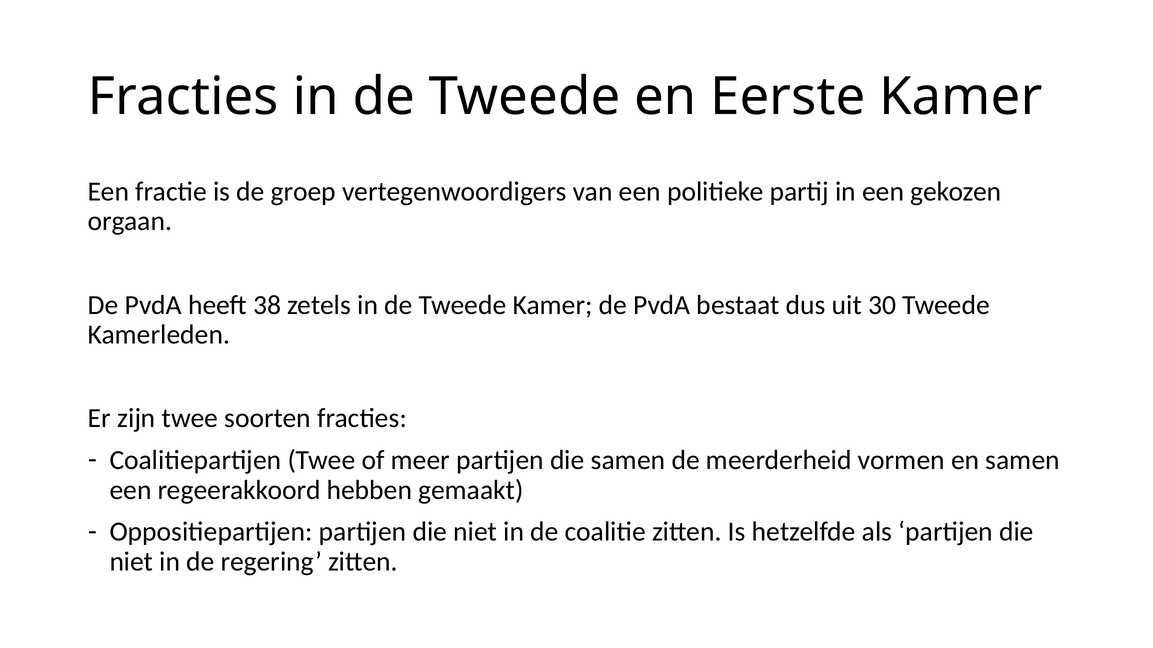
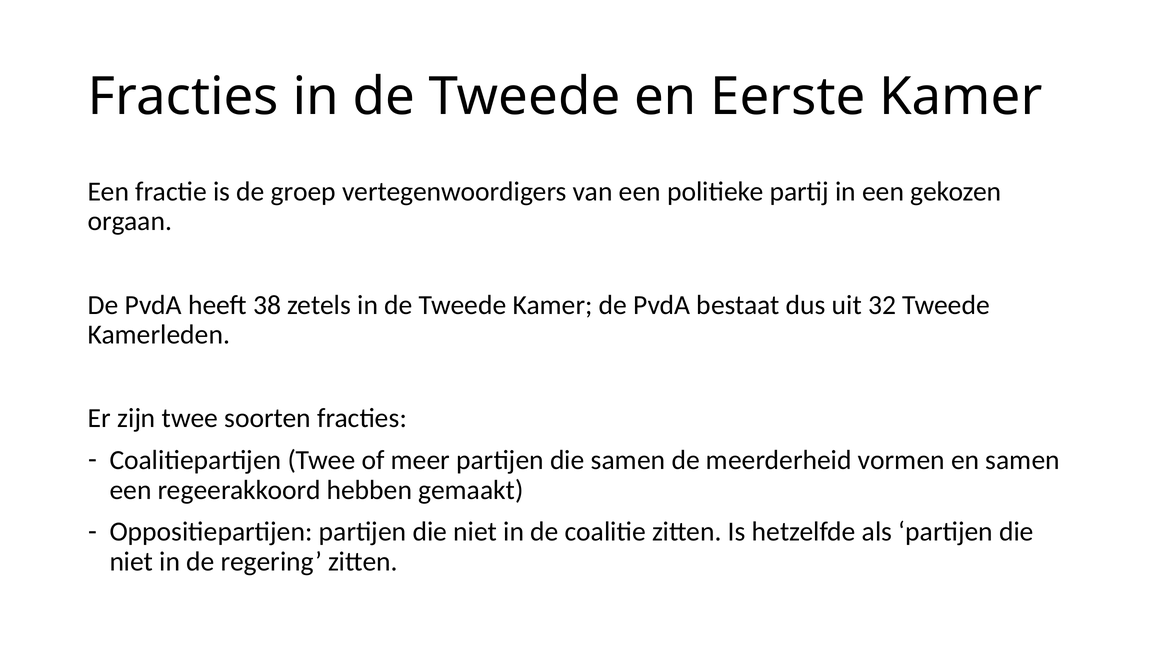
30: 30 -> 32
